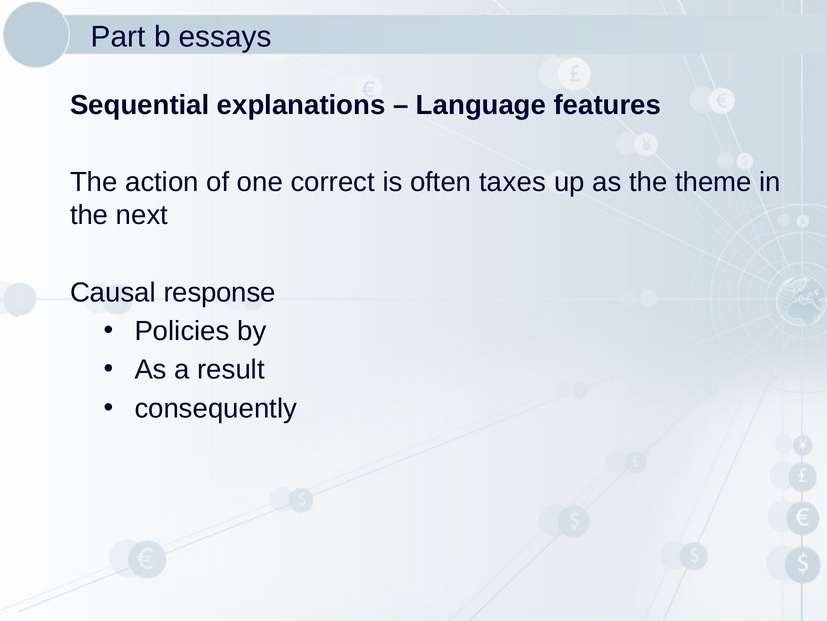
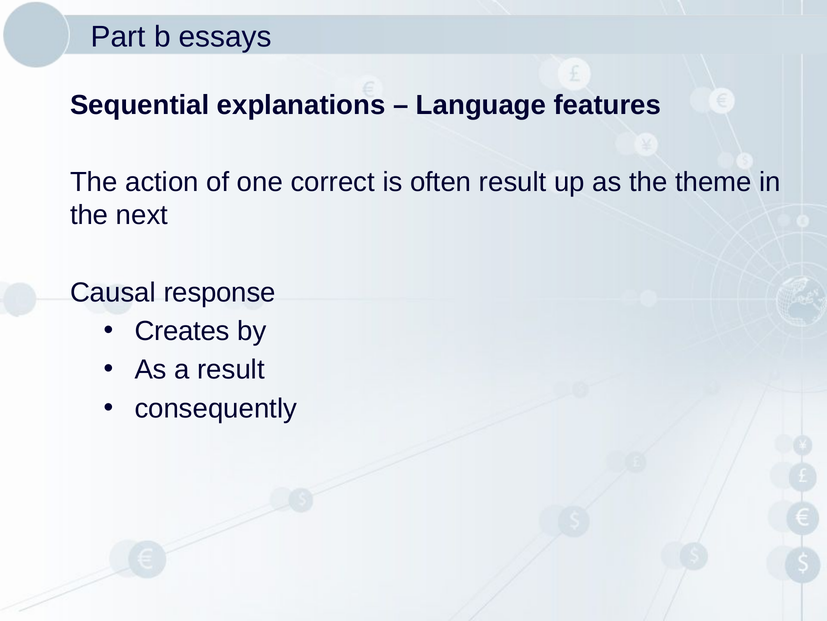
often taxes: taxes -> result
Policies: Policies -> Creates
